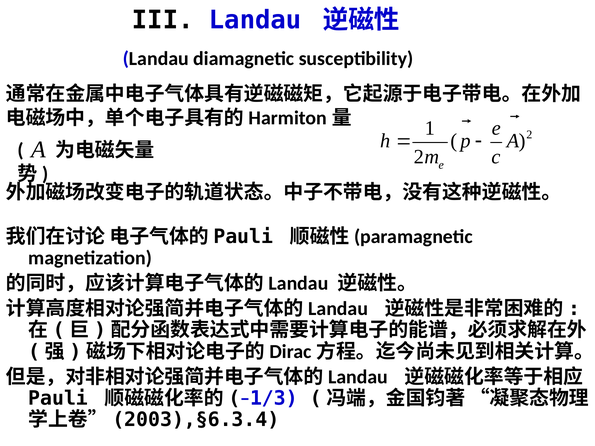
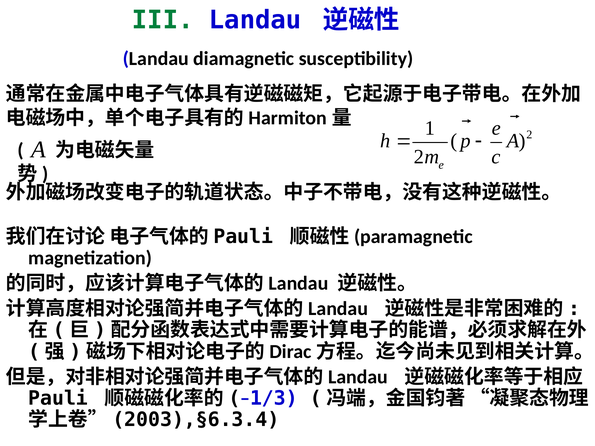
III colour: black -> green
